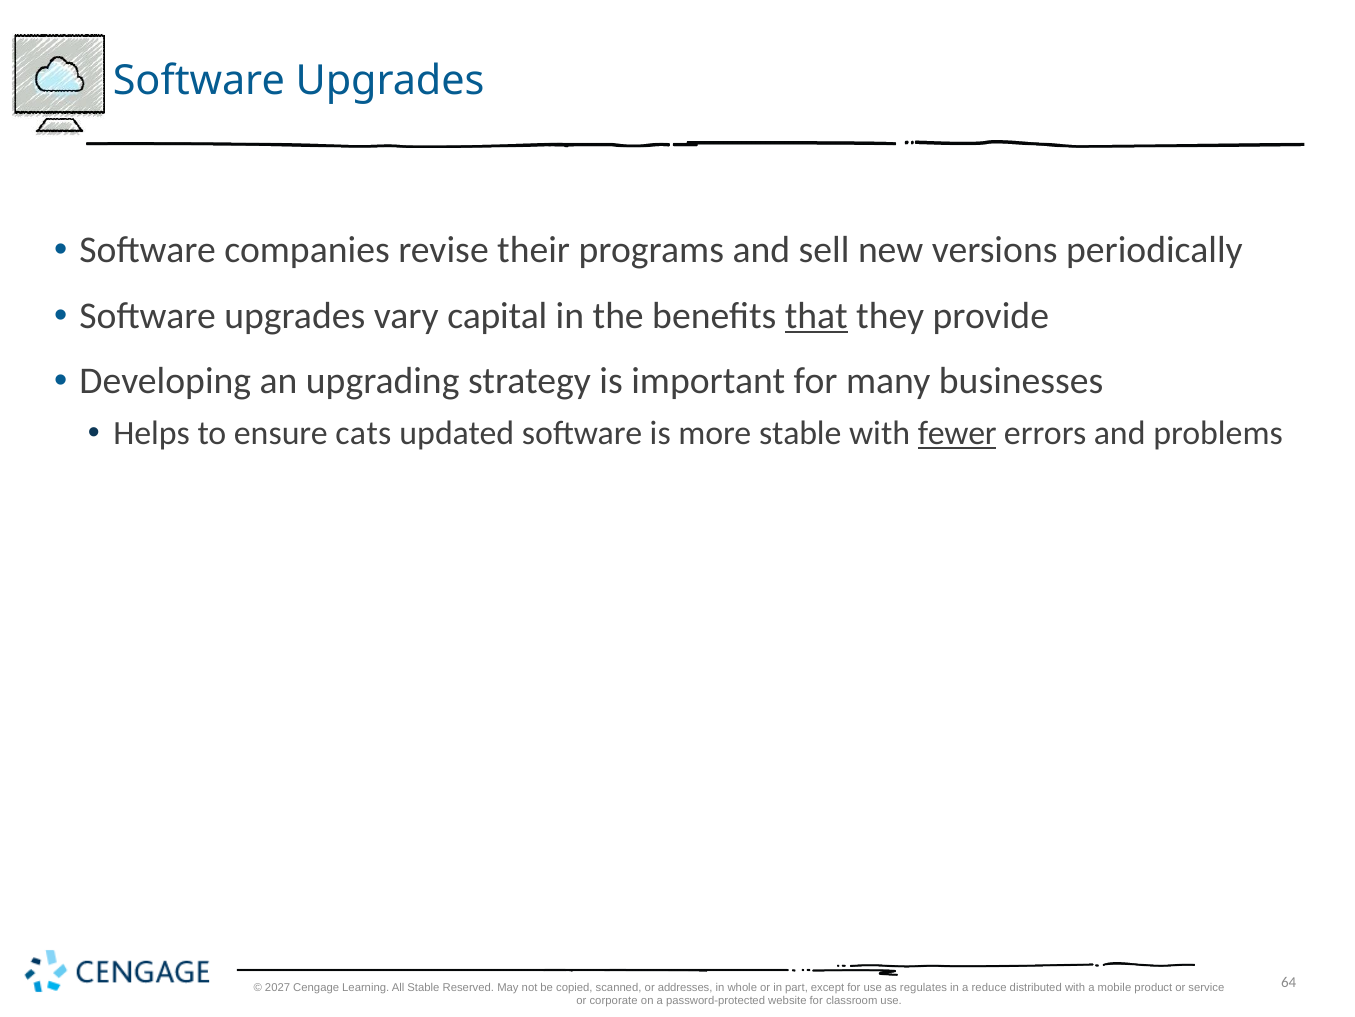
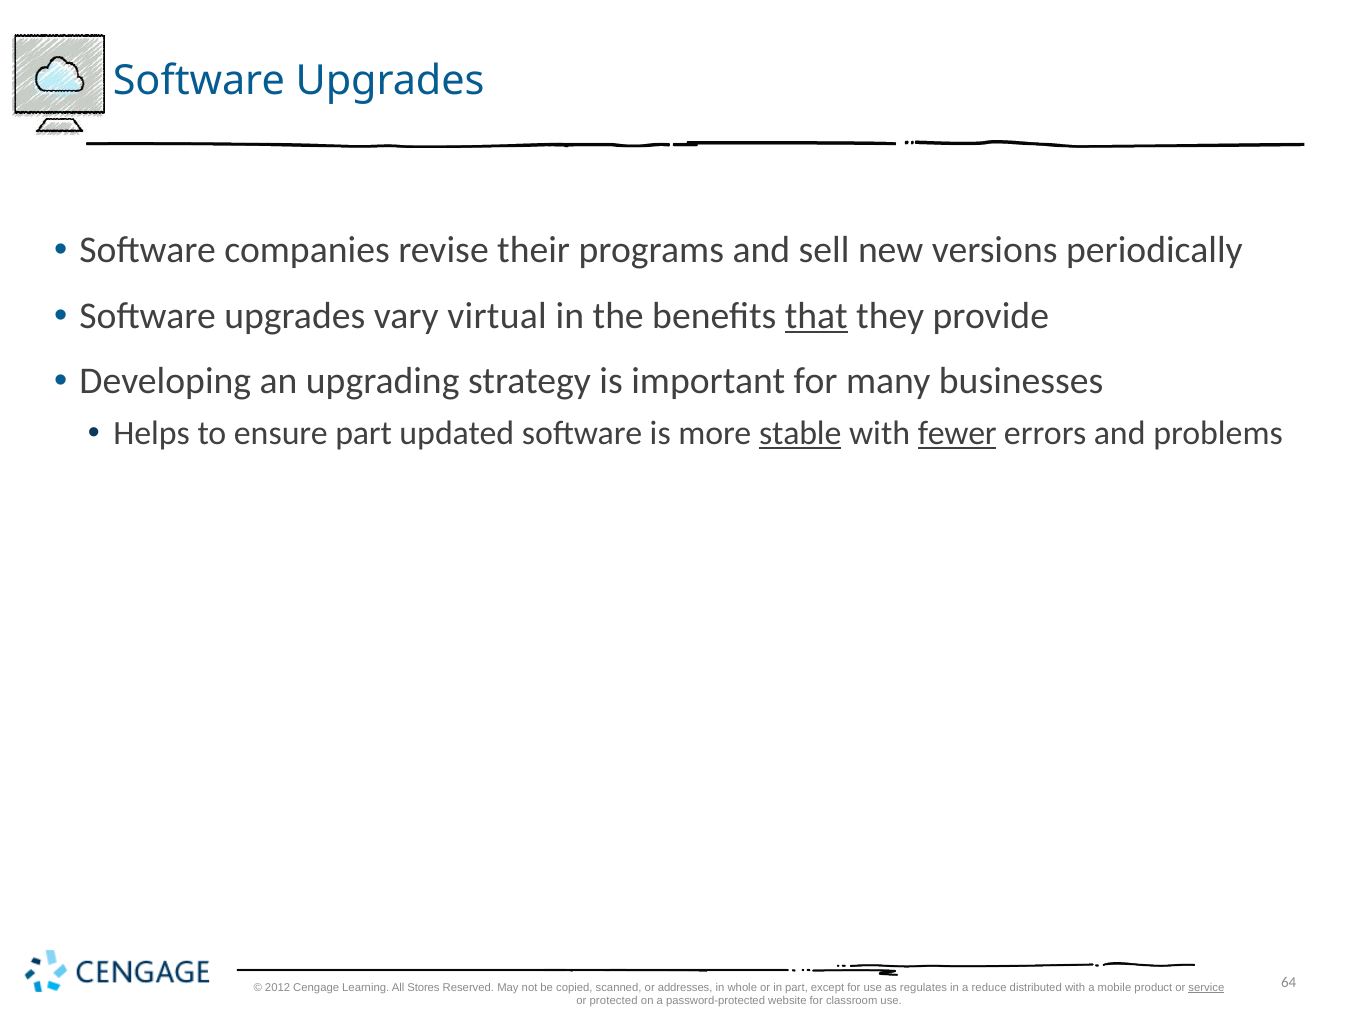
capital: capital -> virtual
ensure cats: cats -> part
stable at (800, 433) underline: none -> present
2027: 2027 -> 2012
All Stable: Stable -> Stores
service underline: none -> present
corporate: corporate -> protected
